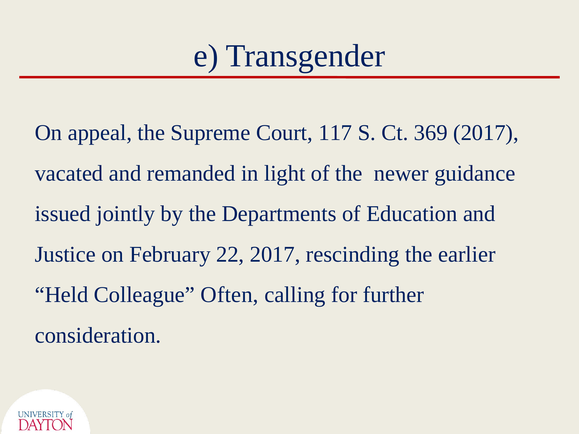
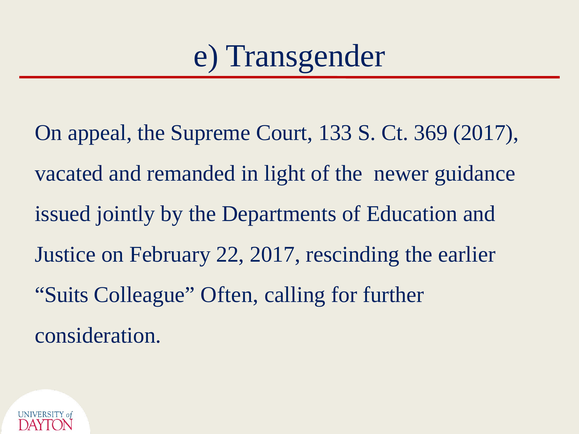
117: 117 -> 133
Held: Held -> Suits
